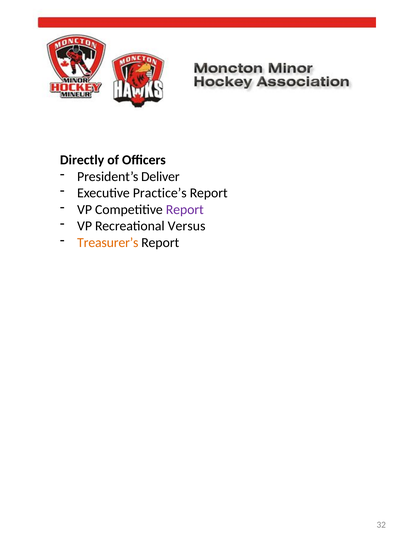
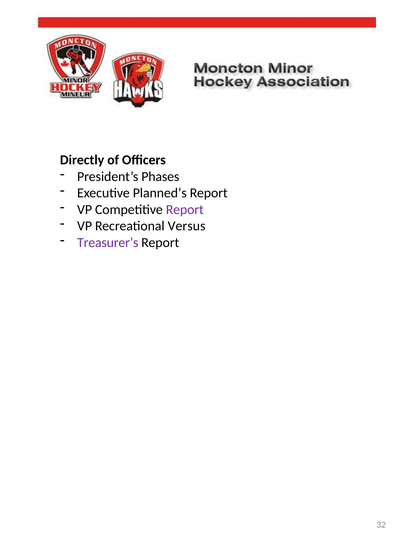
Deliver: Deliver -> Phases
Practice’s: Practice’s -> Planned’s
Treasurer’s colour: orange -> purple
